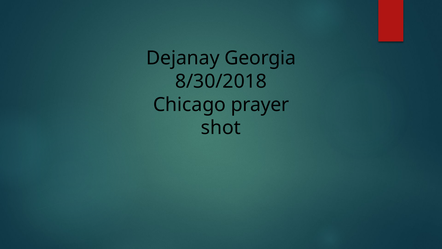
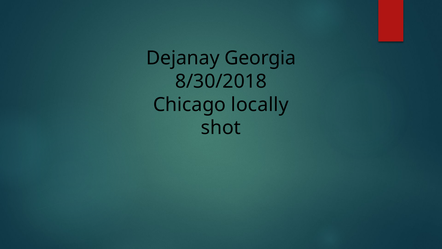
prayer: prayer -> locally
